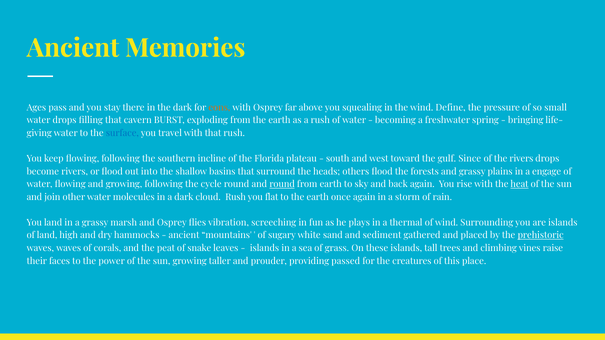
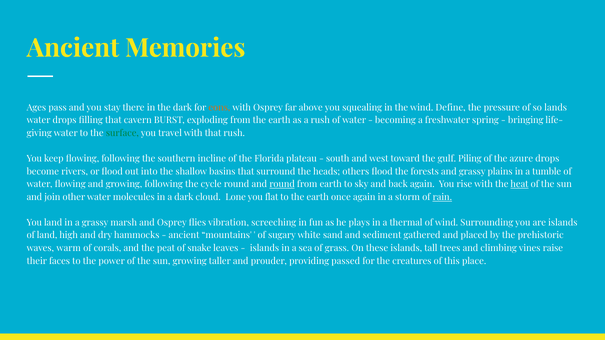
small: small -> lands
surface colour: blue -> green
Since: Since -> Piling
the rivers: rivers -> azure
engage: engage -> tumble
cloud Rush: Rush -> Lone
rain underline: none -> present
prehistoric underline: present -> none
waves waves: waves -> warm
